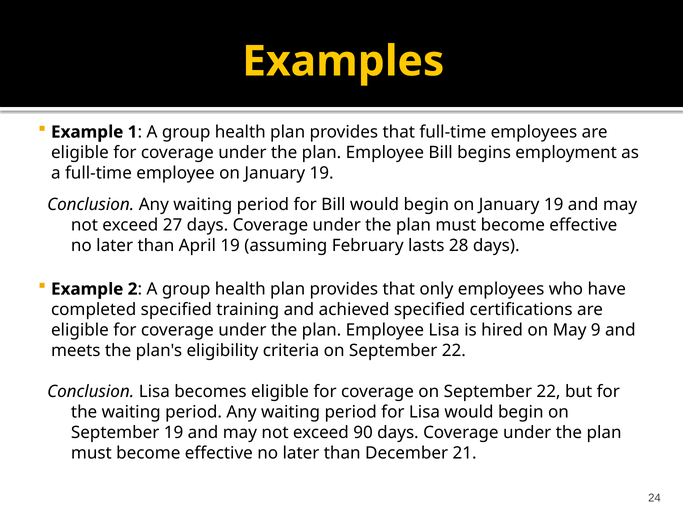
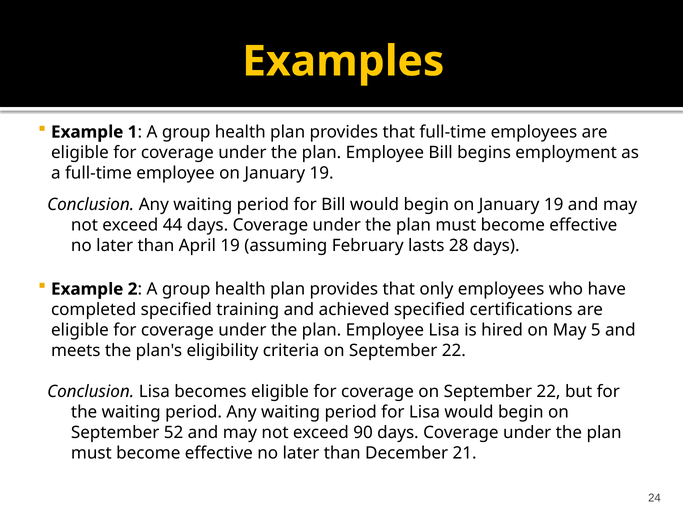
27: 27 -> 44
9: 9 -> 5
September 19: 19 -> 52
